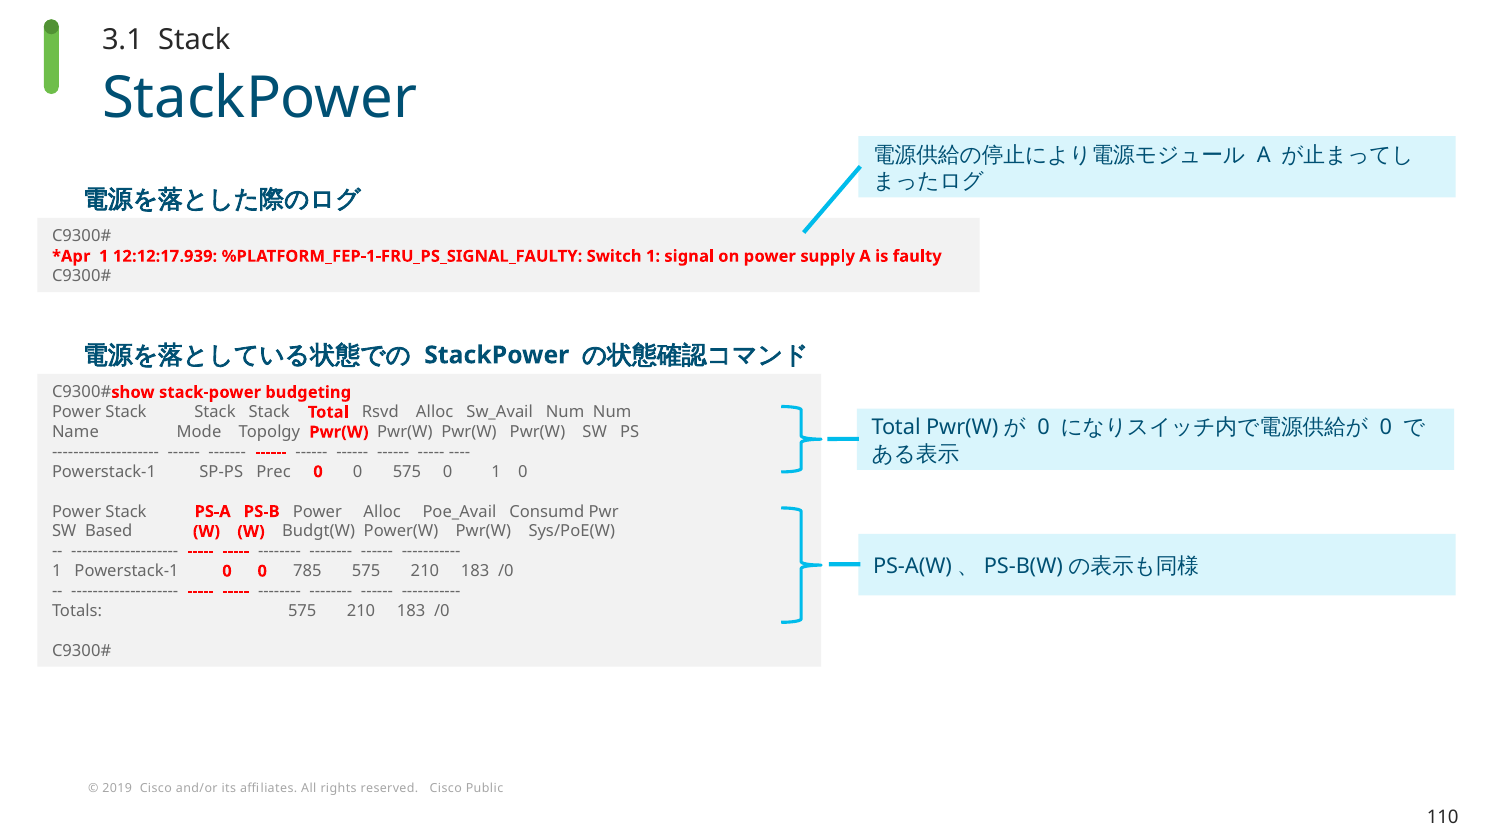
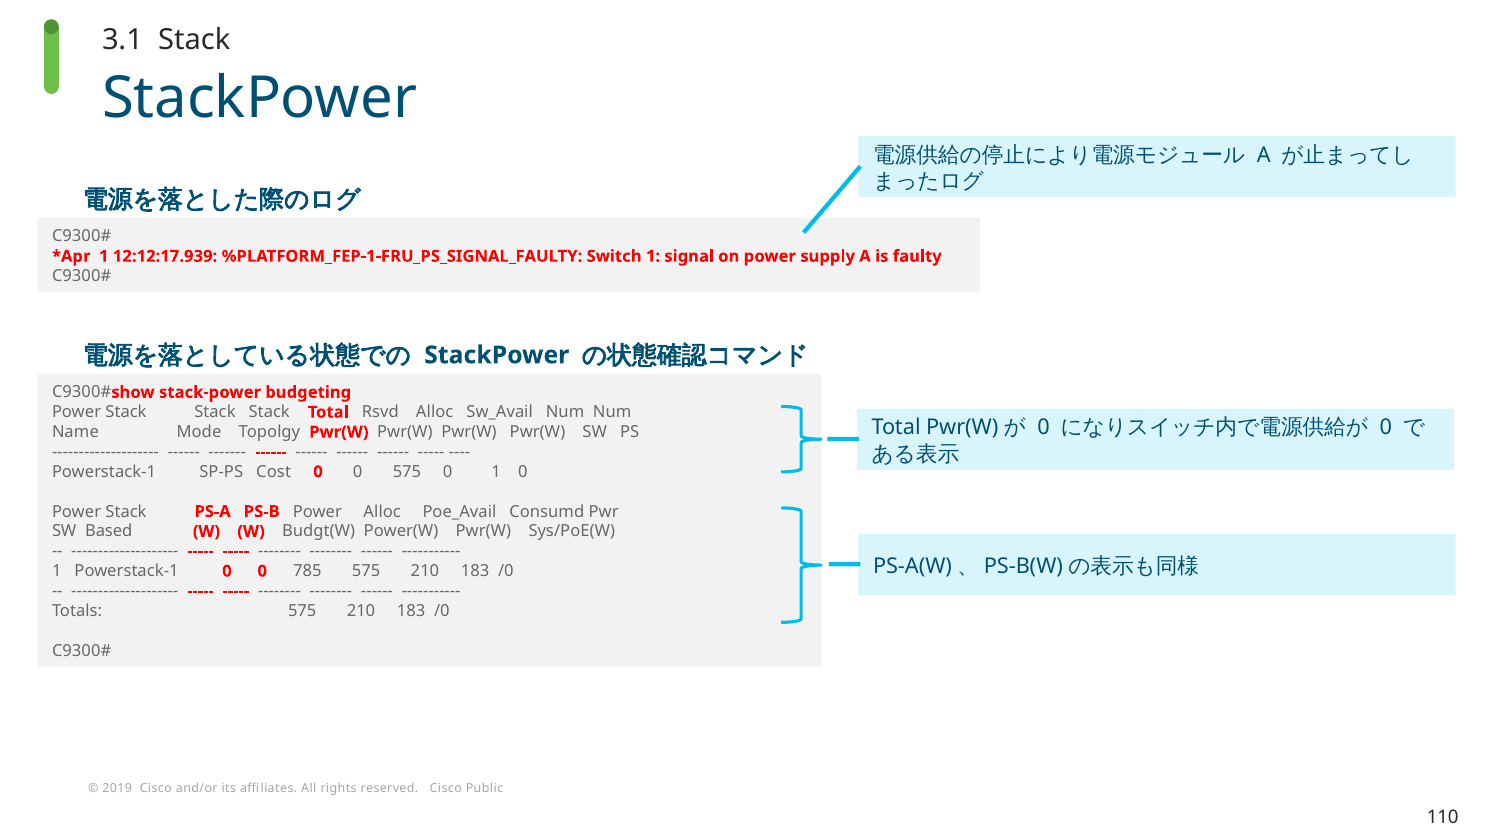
Prec: Prec -> Cost
